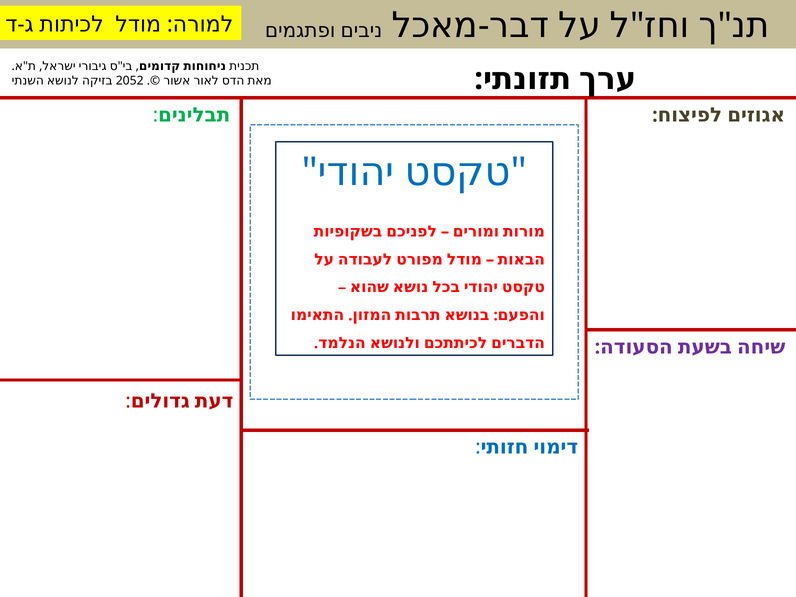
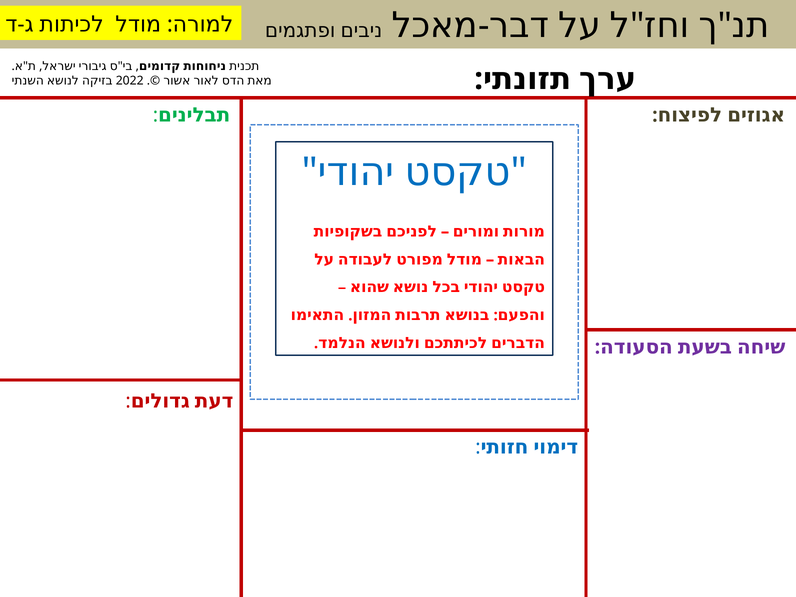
2052: 2052 -> 2022
